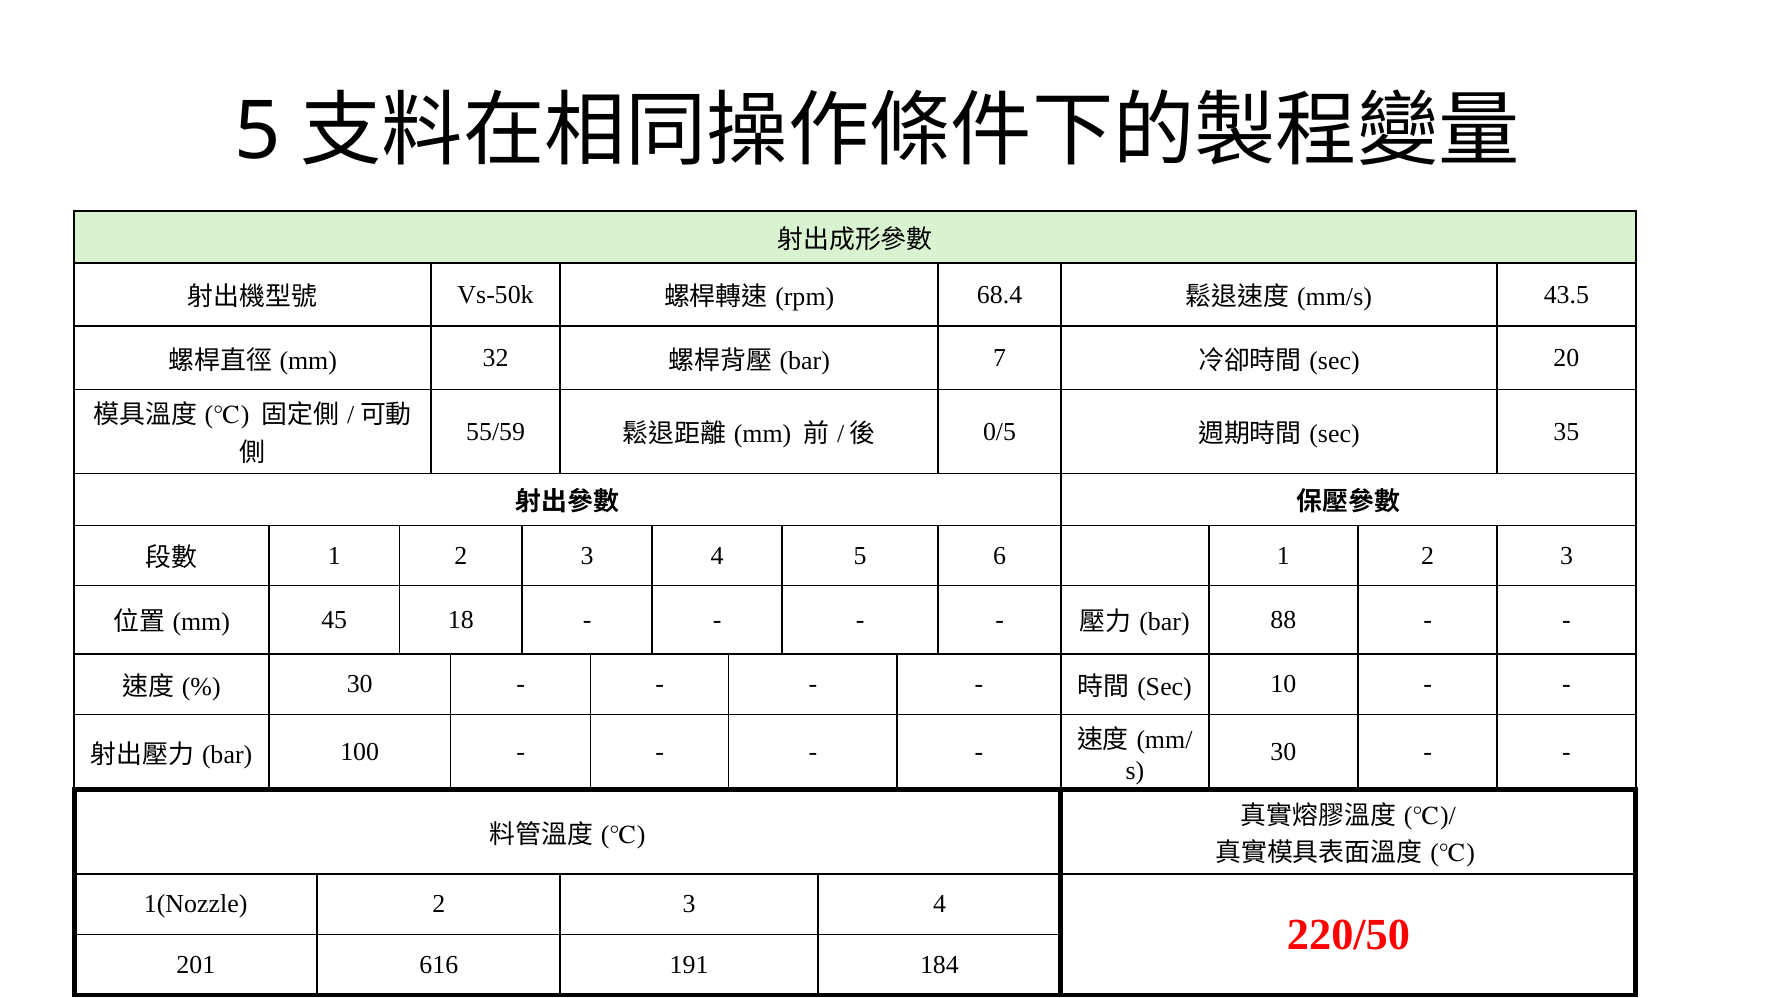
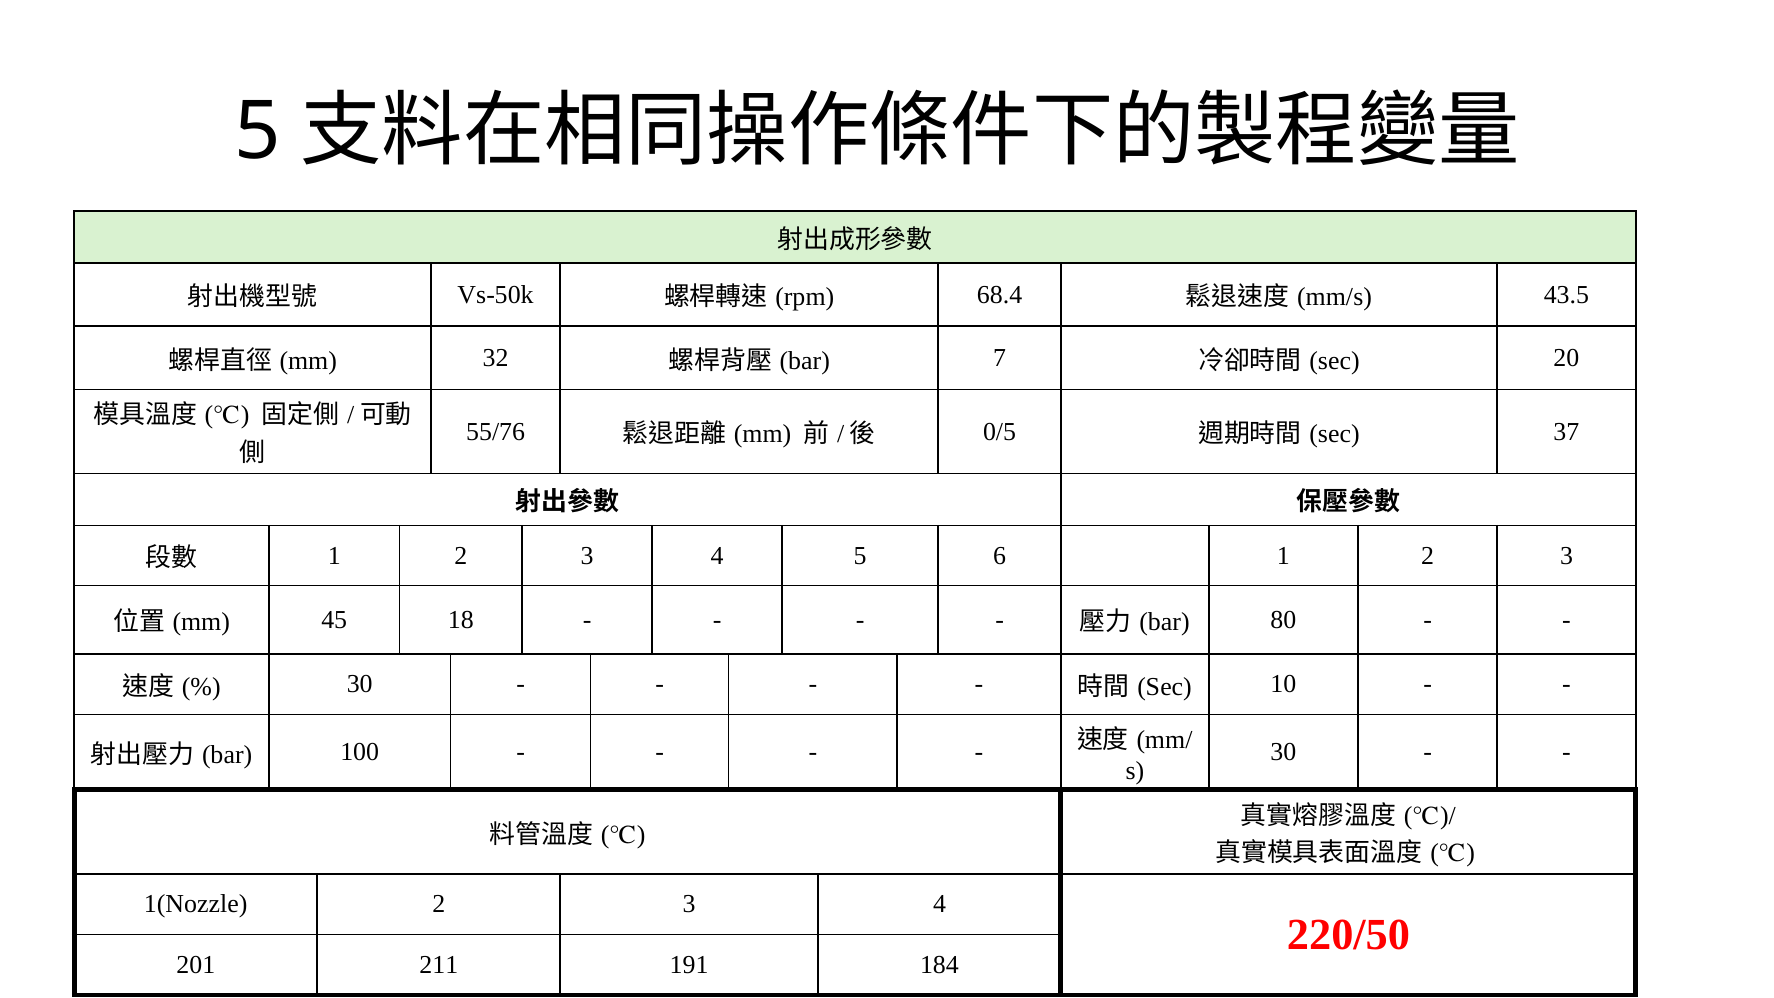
55/59: 55/59 -> 55/76
35: 35 -> 37
88: 88 -> 80
616: 616 -> 211
